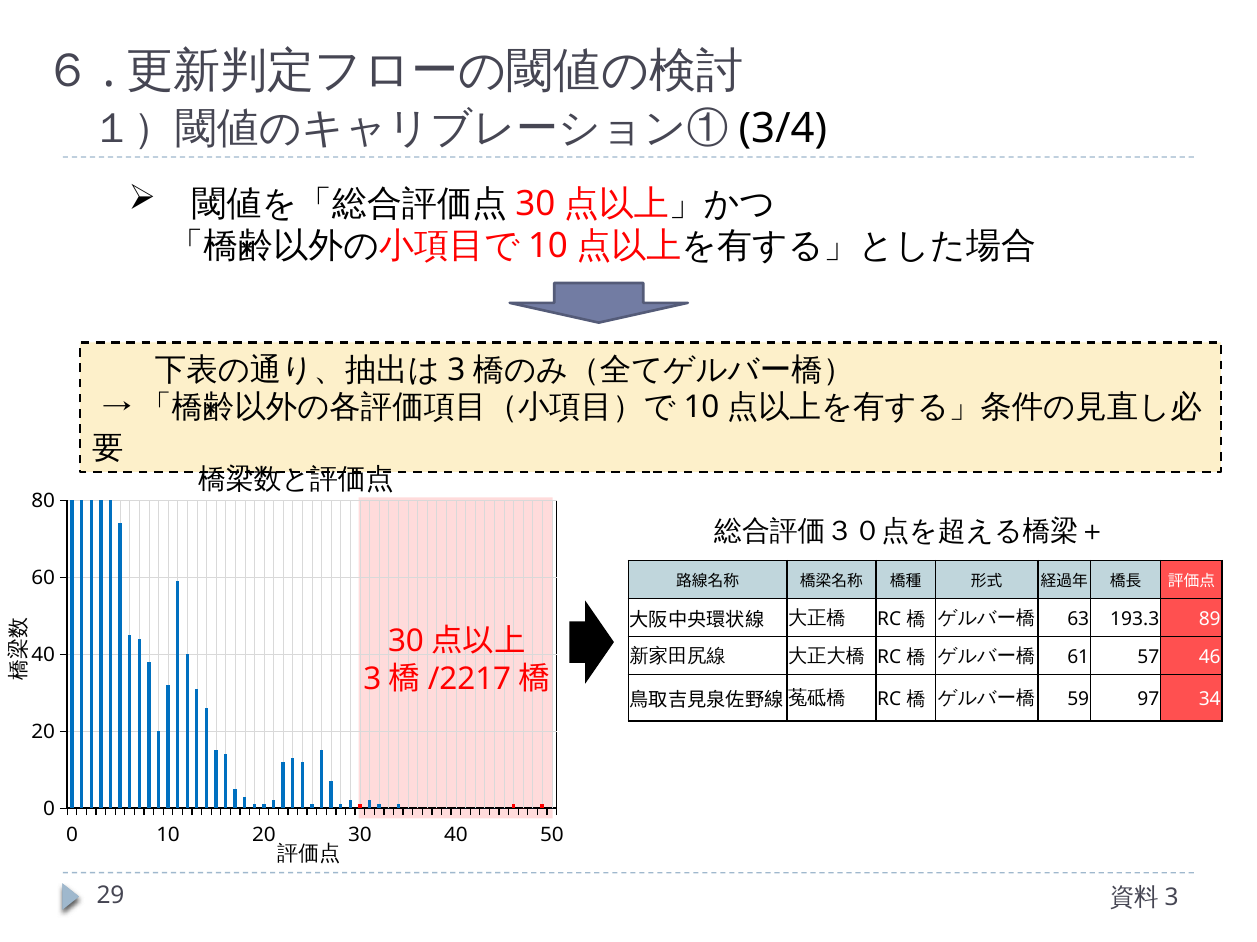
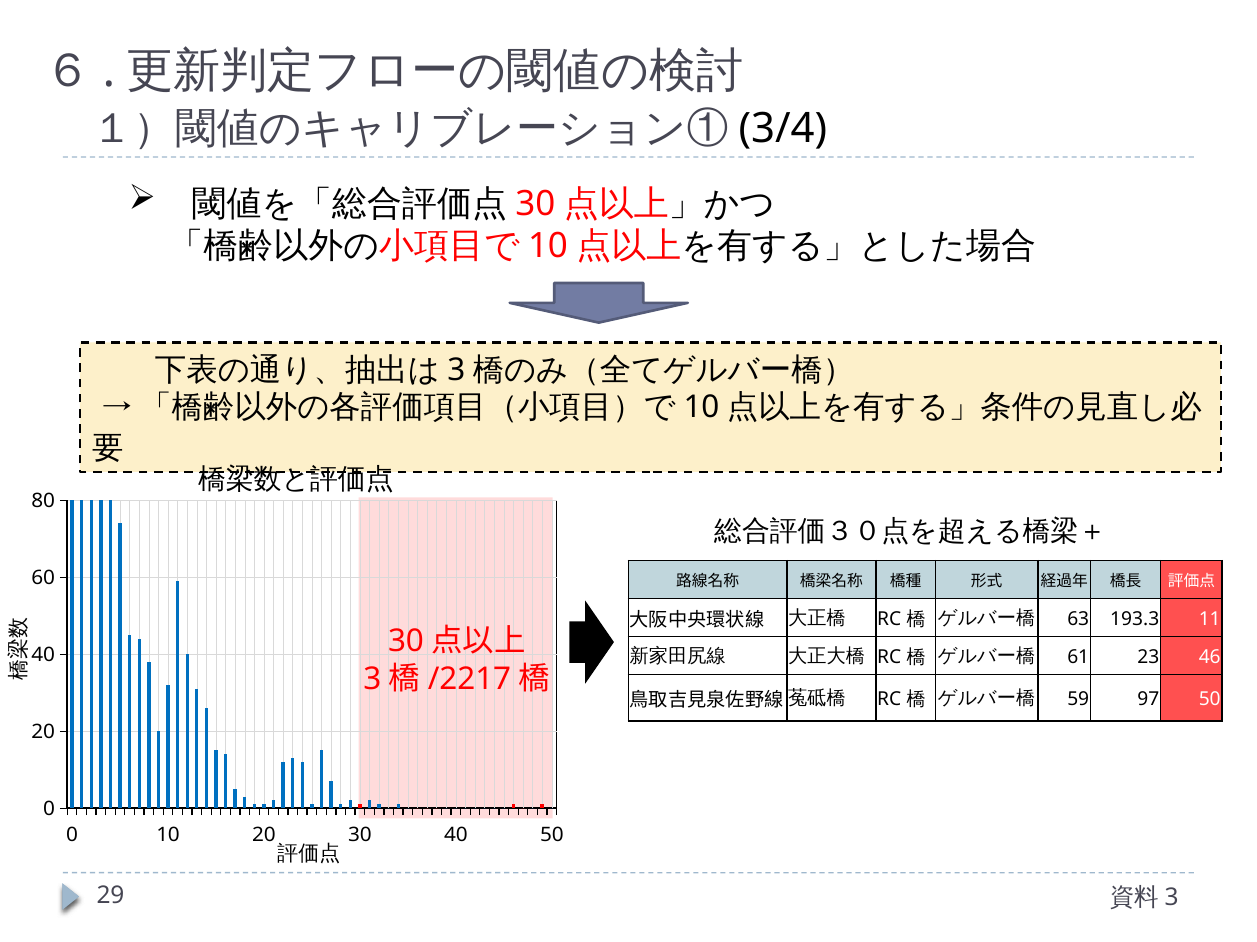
89: 89 -> 11
57: 57 -> 23
97 34: 34 -> 50
